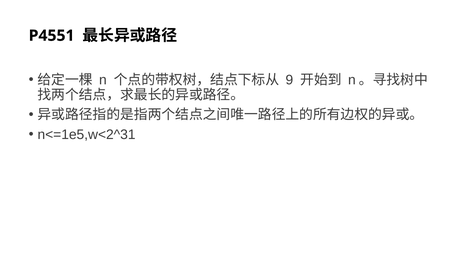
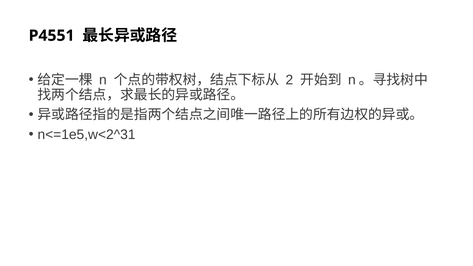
9: 9 -> 2
